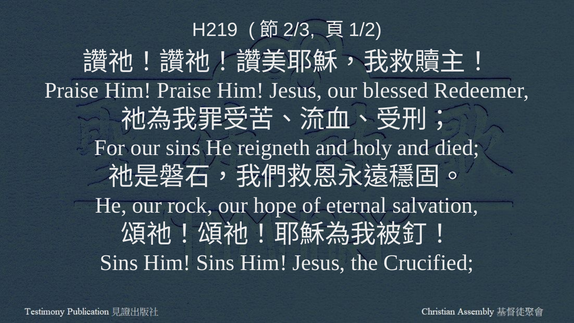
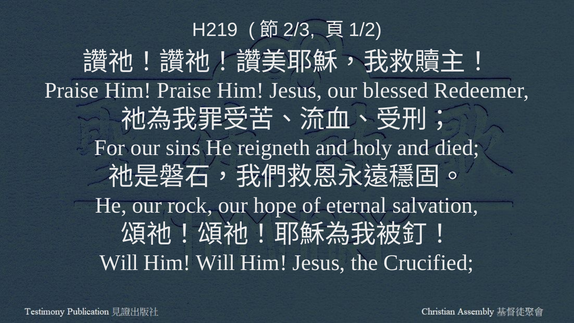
Sins at (119, 263): Sins -> Will
Him Sins: Sins -> Will
